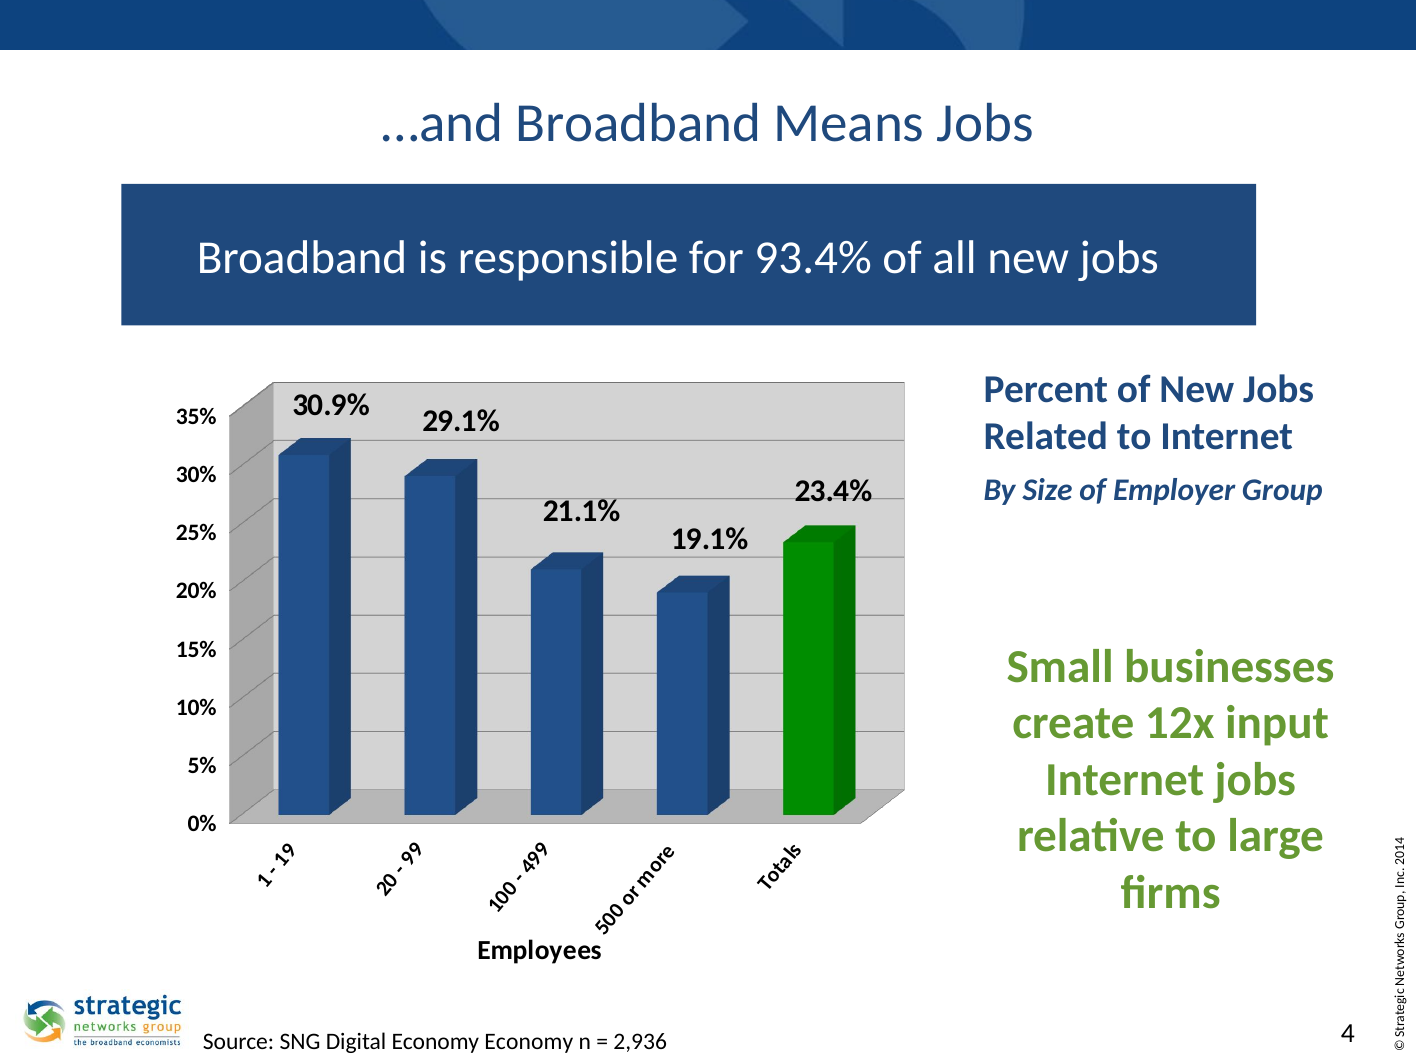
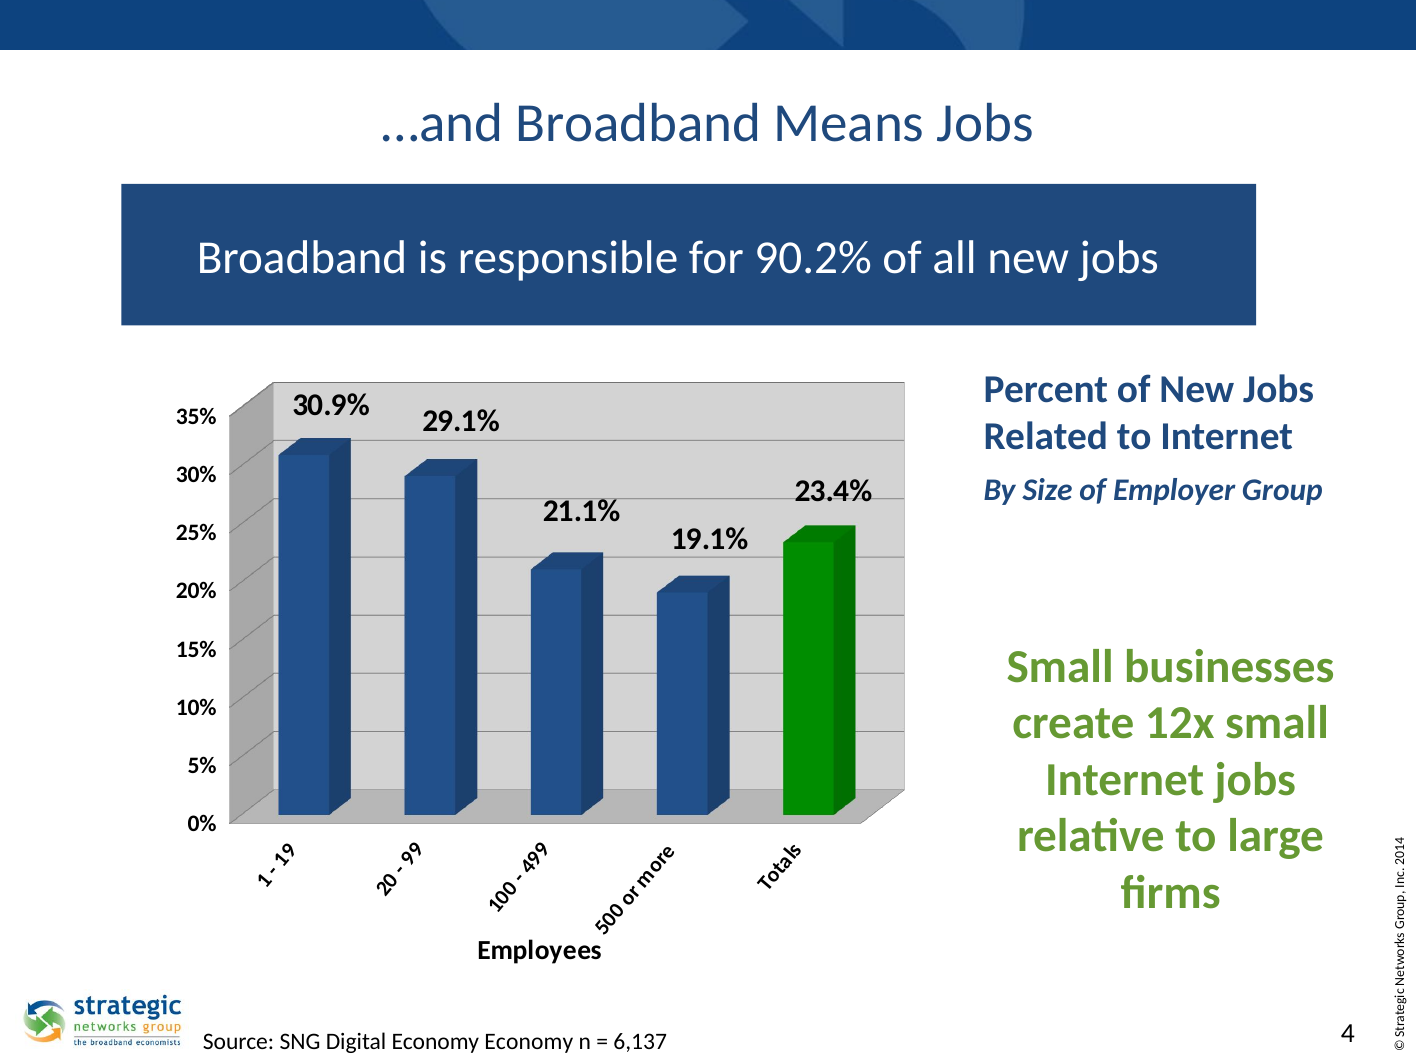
93.4%: 93.4% -> 90.2%
12x input: input -> small
2,936: 2,936 -> 6,137
